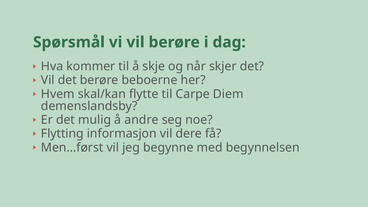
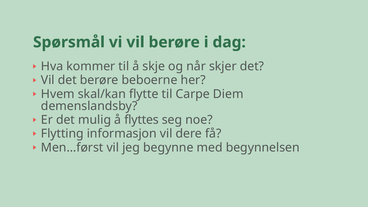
andre: andre -> flyttes
